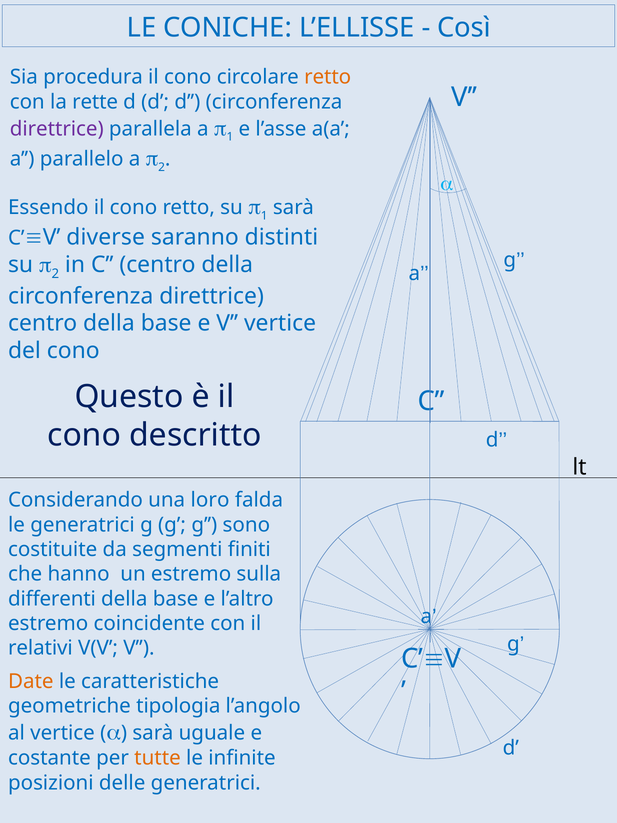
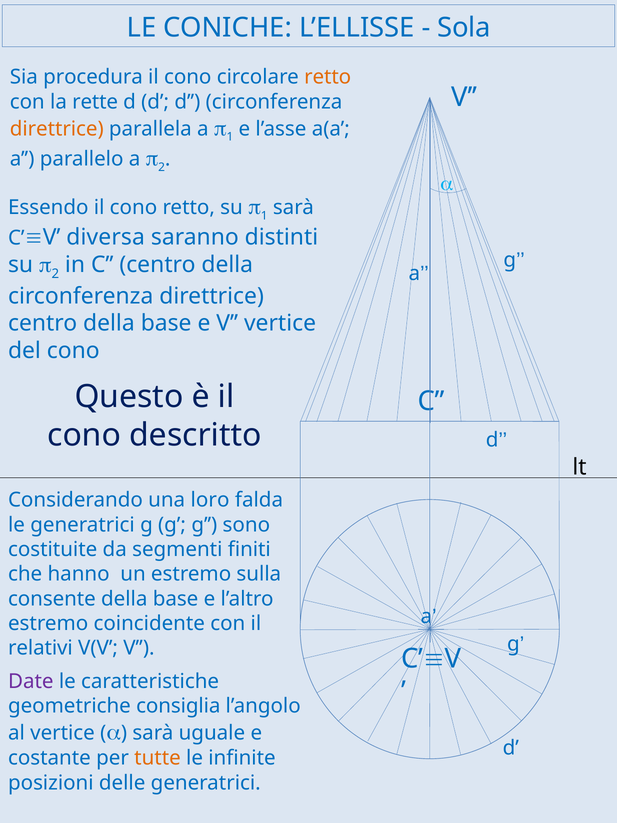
Così: Così -> Sola
direttrice at (57, 129) colour: purple -> orange
diverse: diverse -> diversa
differenti: differenti -> consente
Date colour: orange -> purple
tipologia: tipologia -> consiglia
